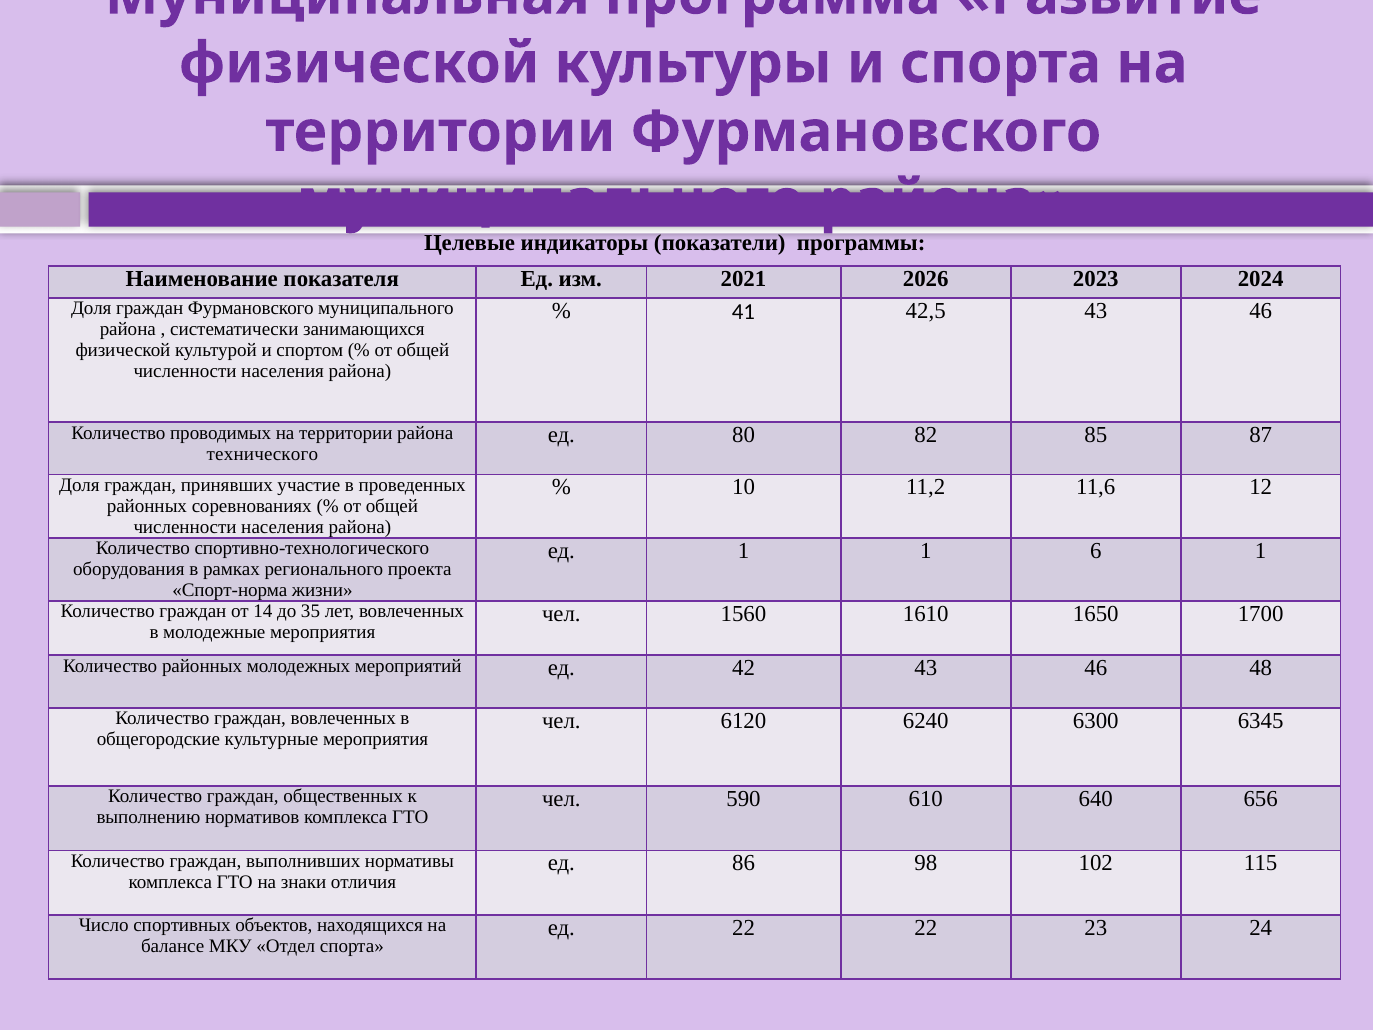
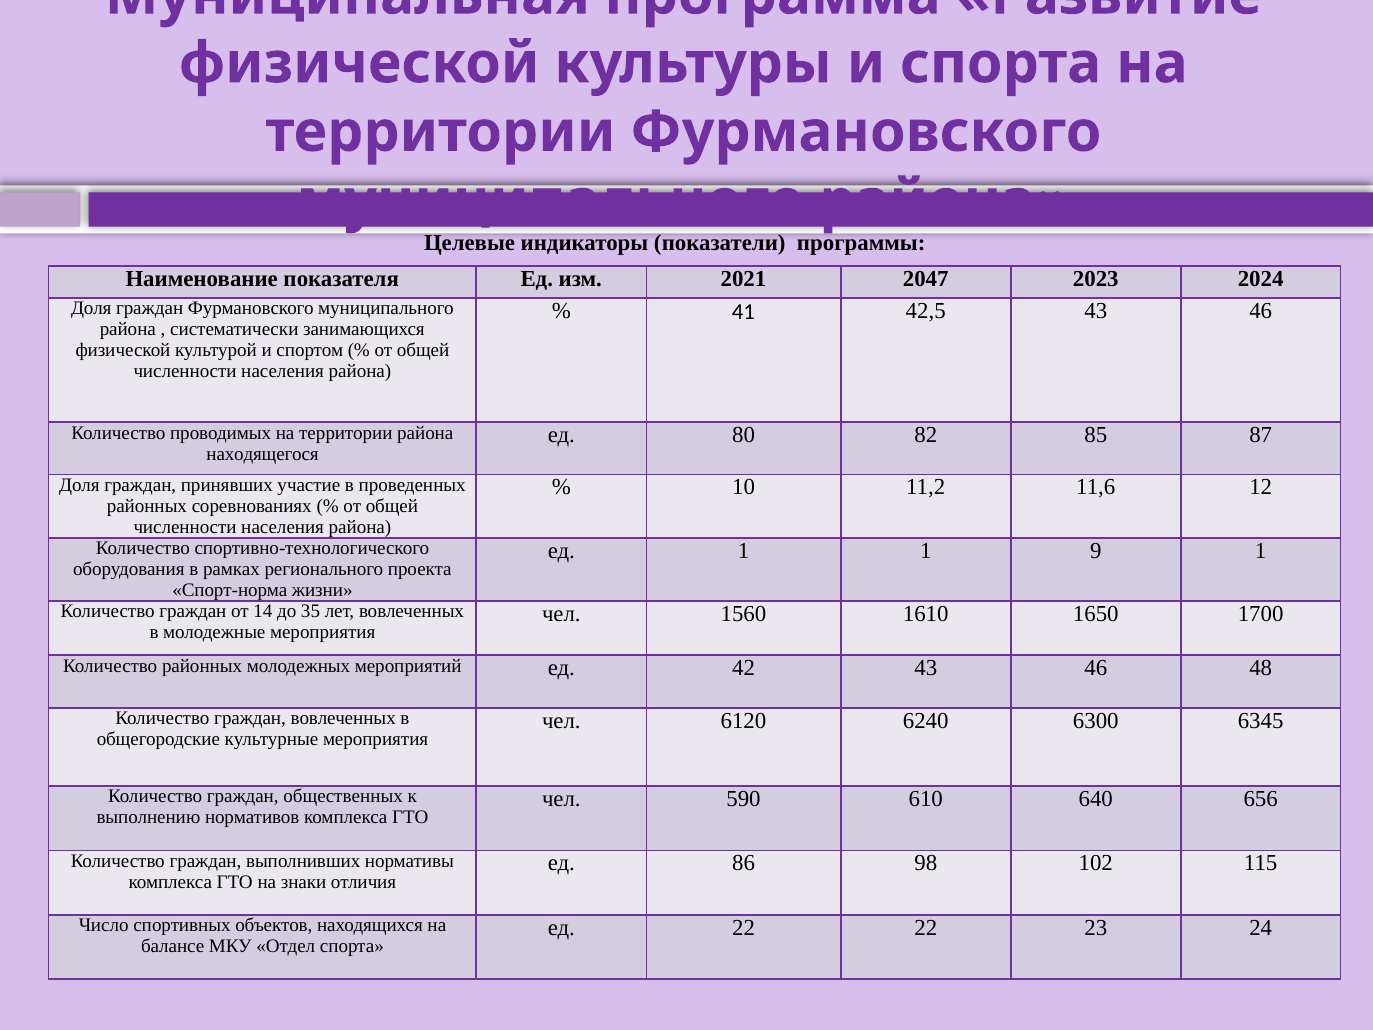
2026: 2026 -> 2047
технического: технического -> находящегося
6: 6 -> 9
